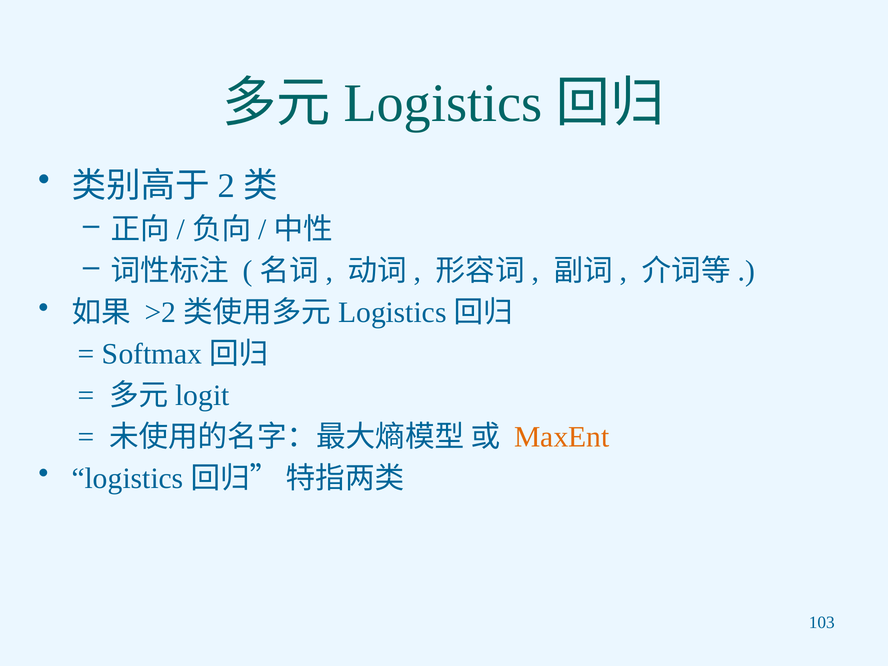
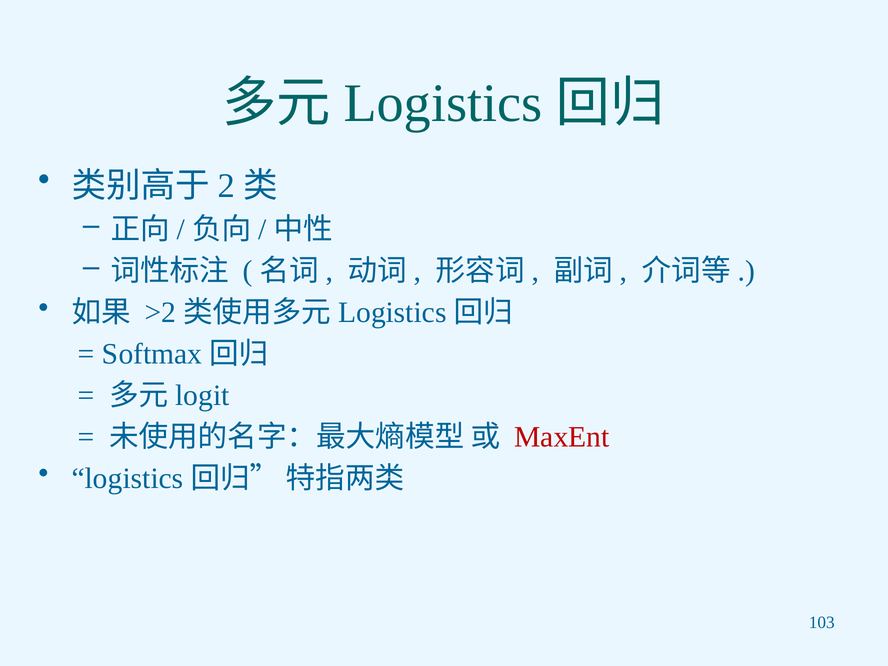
MaxEnt colour: orange -> red
